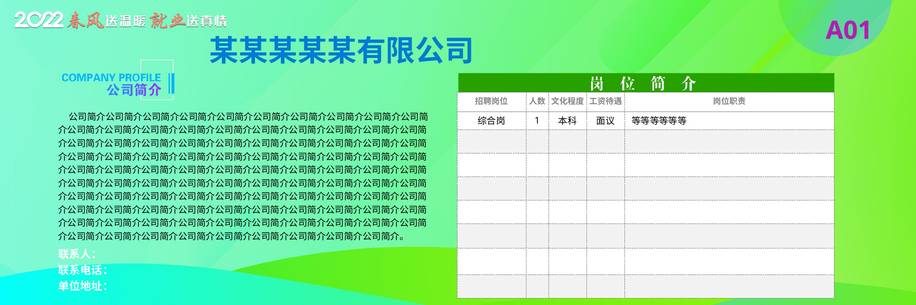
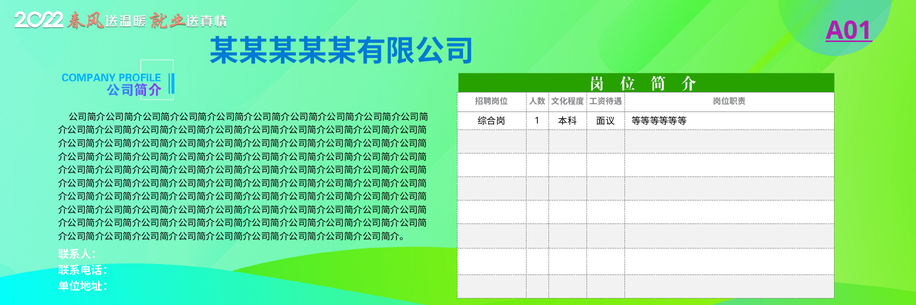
A01 underline: none -> present
